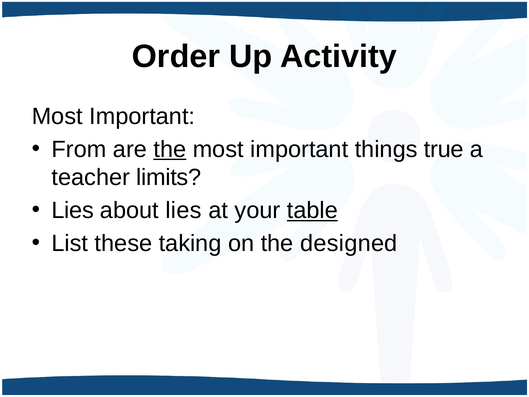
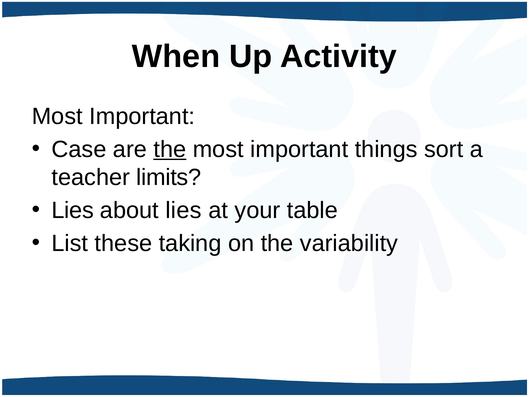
Order: Order -> When
From: From -> Case
true: true -> sort
table underline: present -> none
designed: designed -> variability
